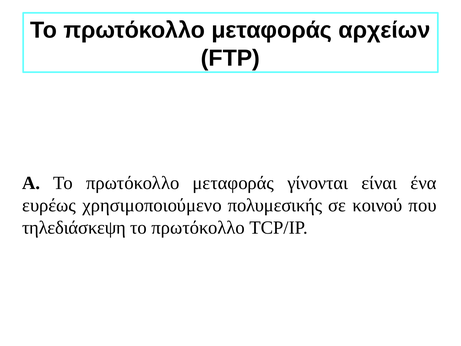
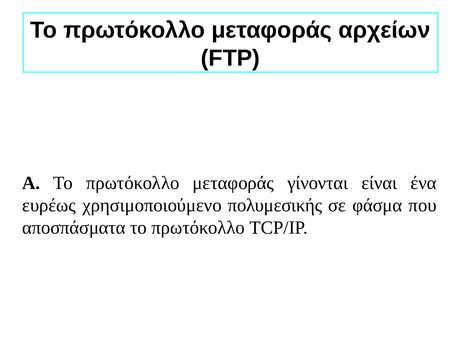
κοινού: κοινού -> φάσμα
τηλεδιάσκεψη: τηλεδιάσκεψη -> αποσπάσματα
